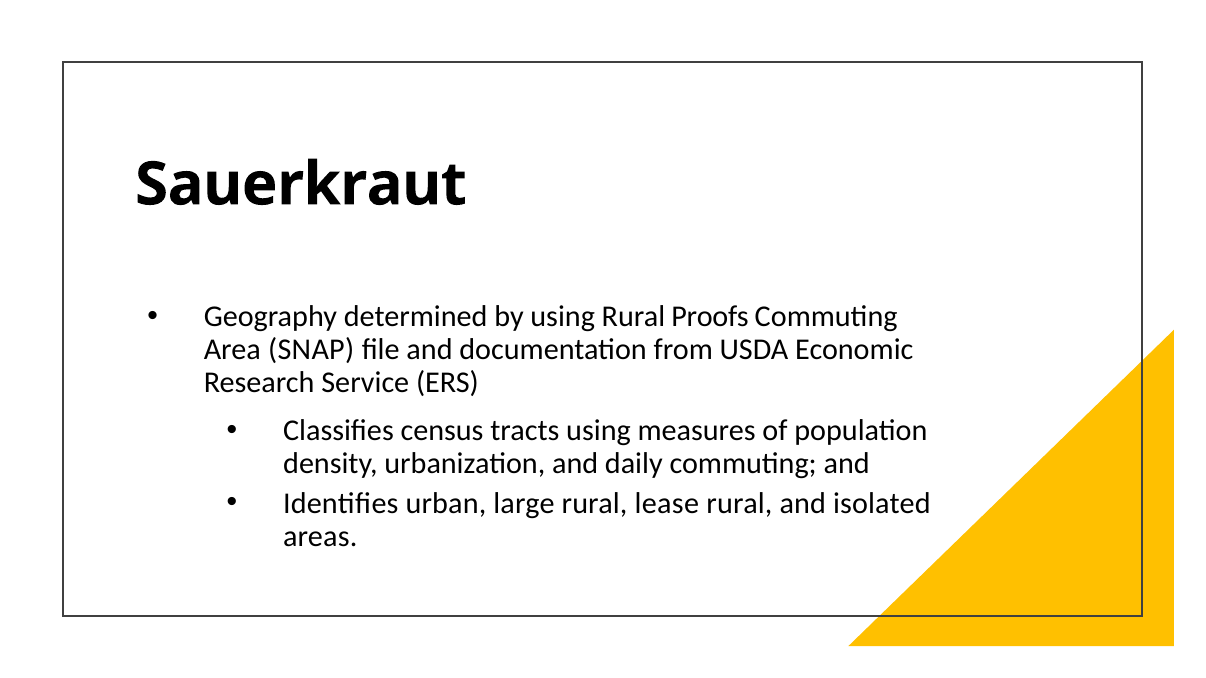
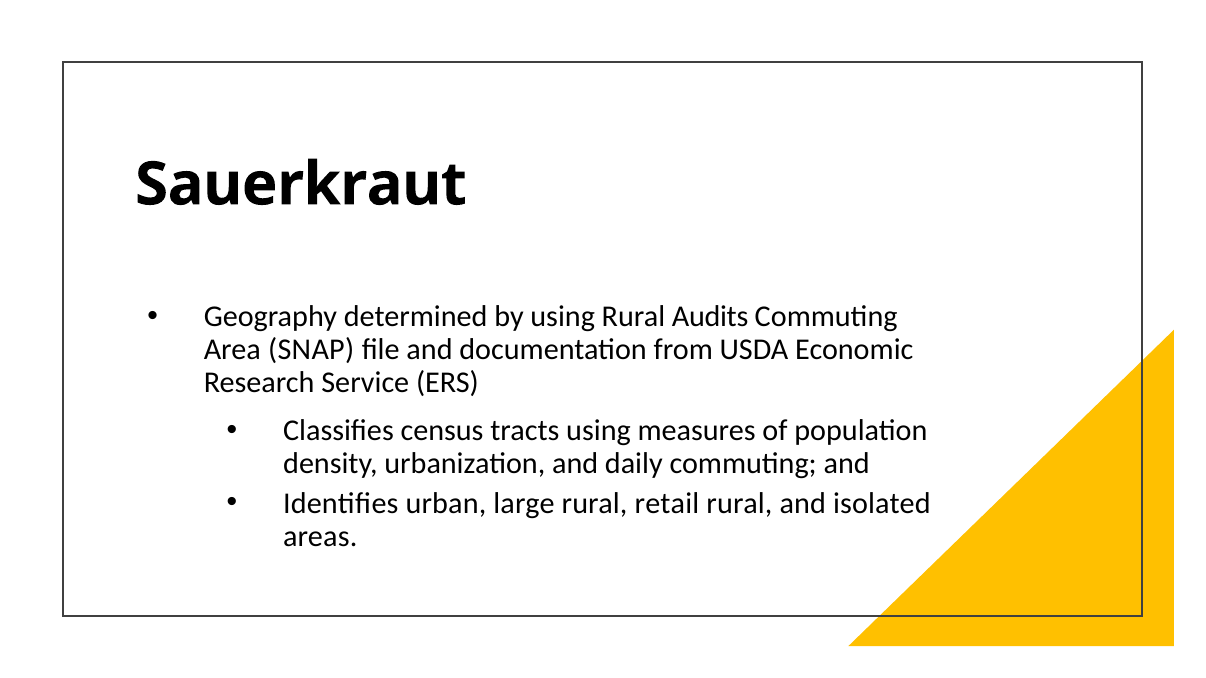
Proofs: Proofs -> Audits
lease: lease -> retail
